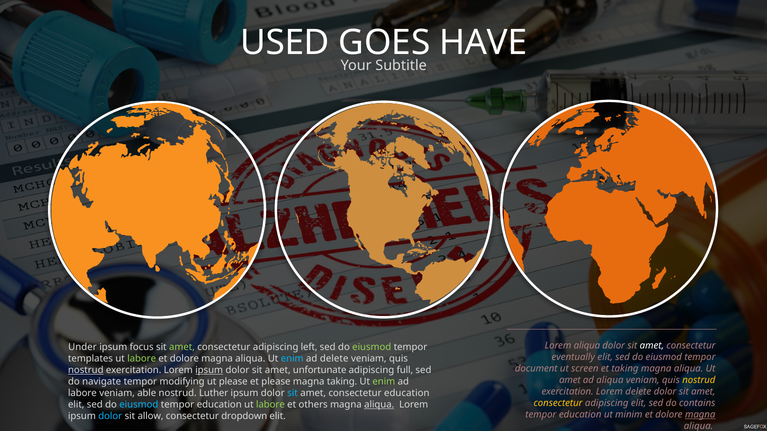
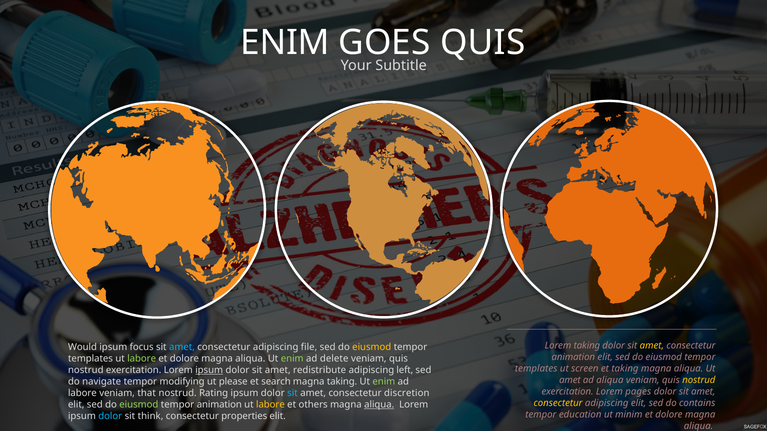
USED at (285, 43): USED -> ENIM
HAVE at (483, 43): HAVE -> QUIS
Lorem aliqua: aliqua -> taking
amet at (652, 346) colour: white -> yellow
Under: Under -> Would
amet at (182, 348) colour: light green -> light blue
left: left -> file
eiusmod at (372, 348) colour: light green -> yellow
eventually at (573, 357): eventually -> animation
enim at (292, 359) colour: light blue -> light green
document at (536, 369): document -> templates
nostrud at (86, 371) underline: present -> none
unfortunate: unfortunate -> redistribute
full: full -> left
et please: please -> search
Lorem delete: delete -> pages
able: able -> that
Luther: Luther -> Rating
consectetur education: education -> discretion
eiusmod at (139, 405) colour: light blue -> light green
education at (219, 405): education -> animation
labore at (270, 405) colour: light green -> yellow
magna at (700, 415) underline: present -> none
allow: allow -> think
dropdown: dropdown -> properties
